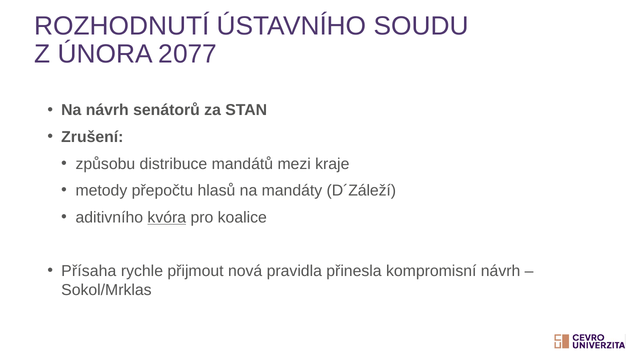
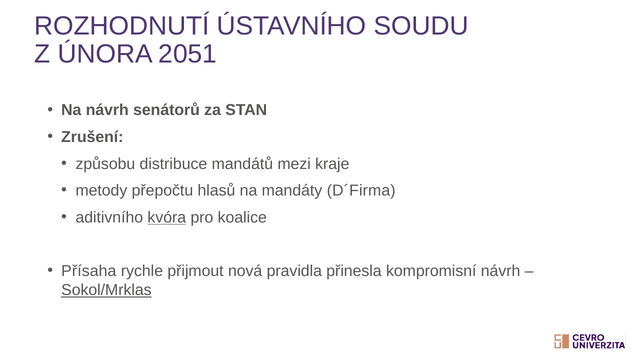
2077: 2077 -> 2051
D´Záleží: D´Záleží -> D´Firma
Sokol/Mrklas underline: none -> present
